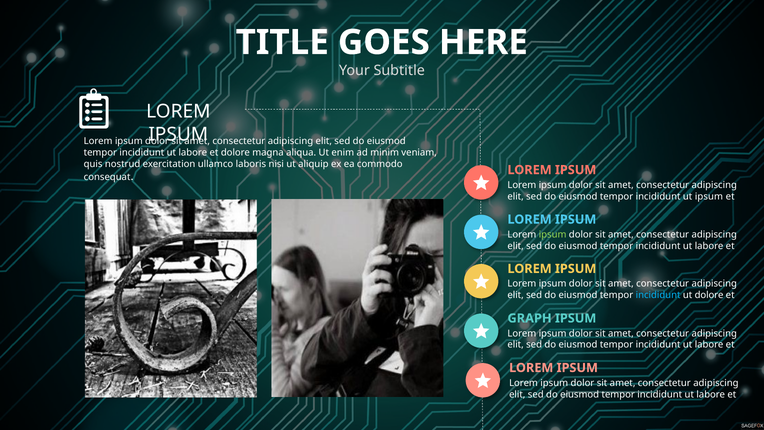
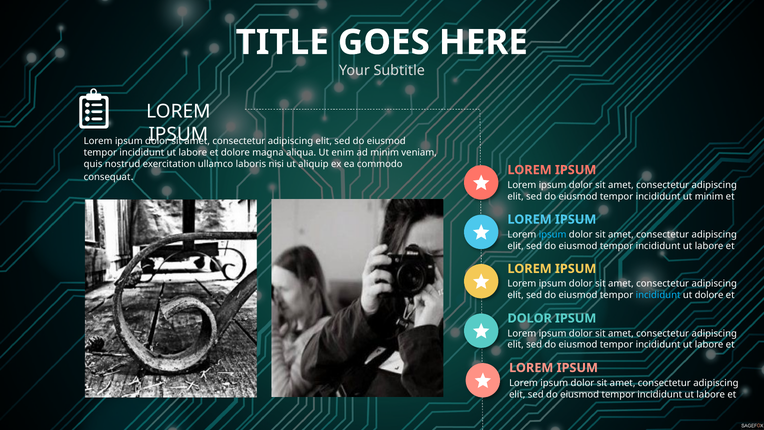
ut ipsum: ipsum -> minim
ipsum at (553, 234) colour: light green -> light blue
GRAPH at (530, 318): GRAPH -> DOLOR
